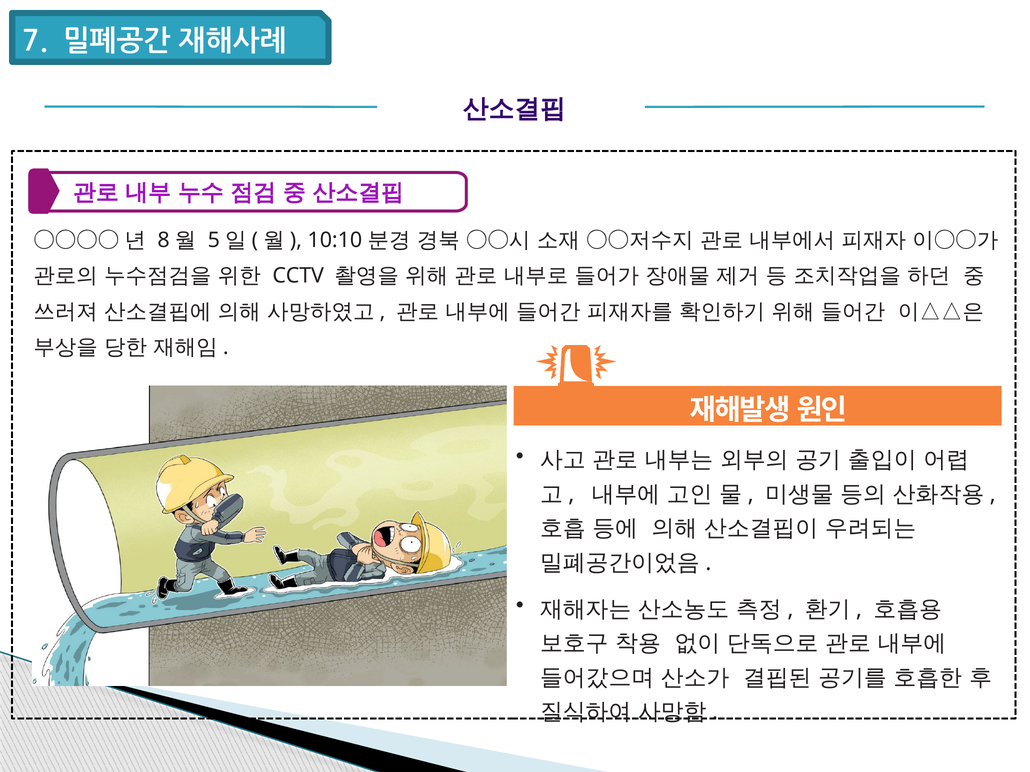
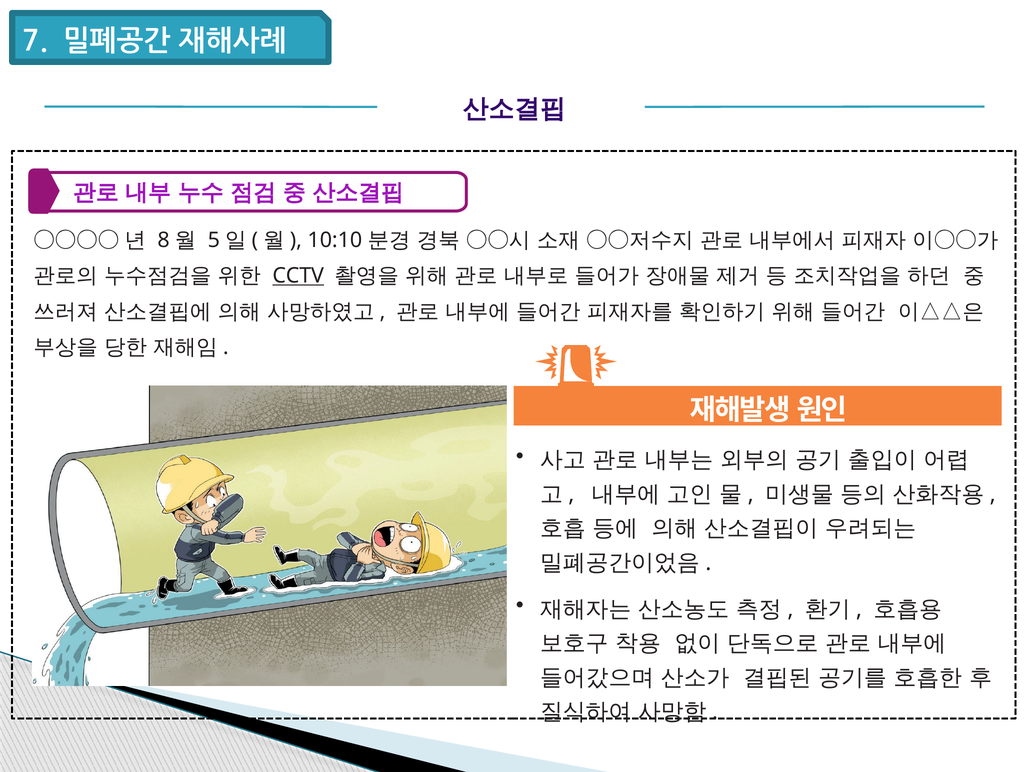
CCTV underline: none -> present
